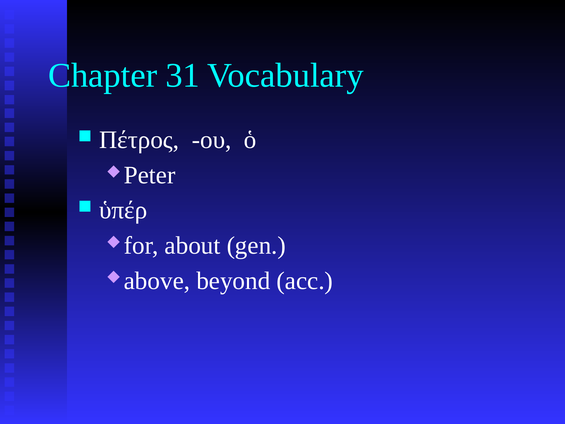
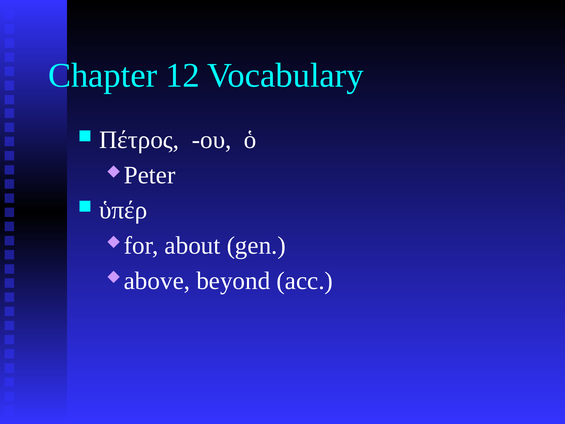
31: 31 -> 12
